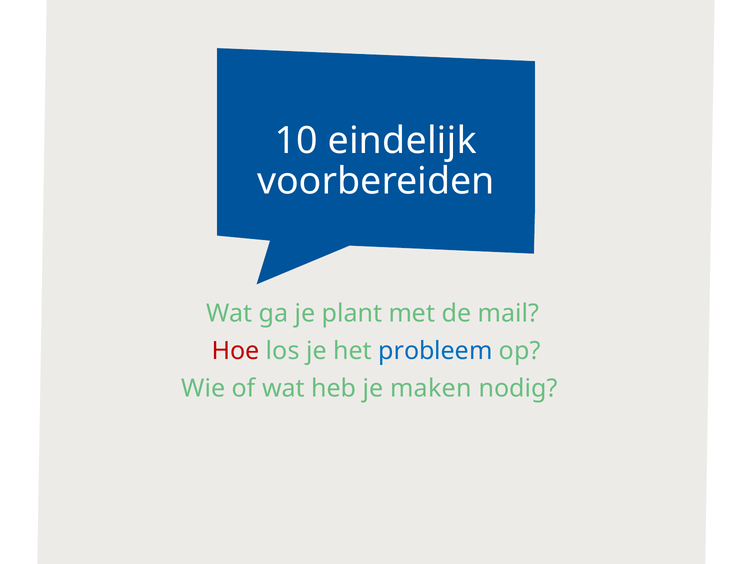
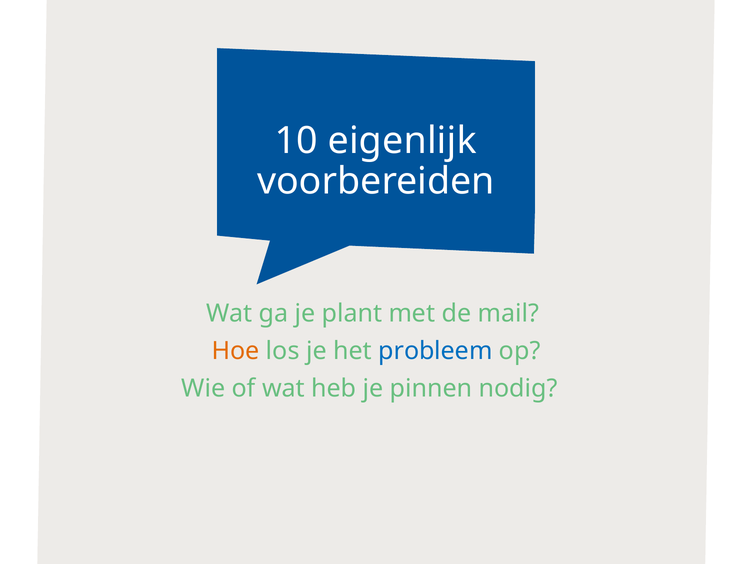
eindelijk: eindelijk -> eigenlijk
Hoe colour: red -> orange
maken: maken -> pinnen
